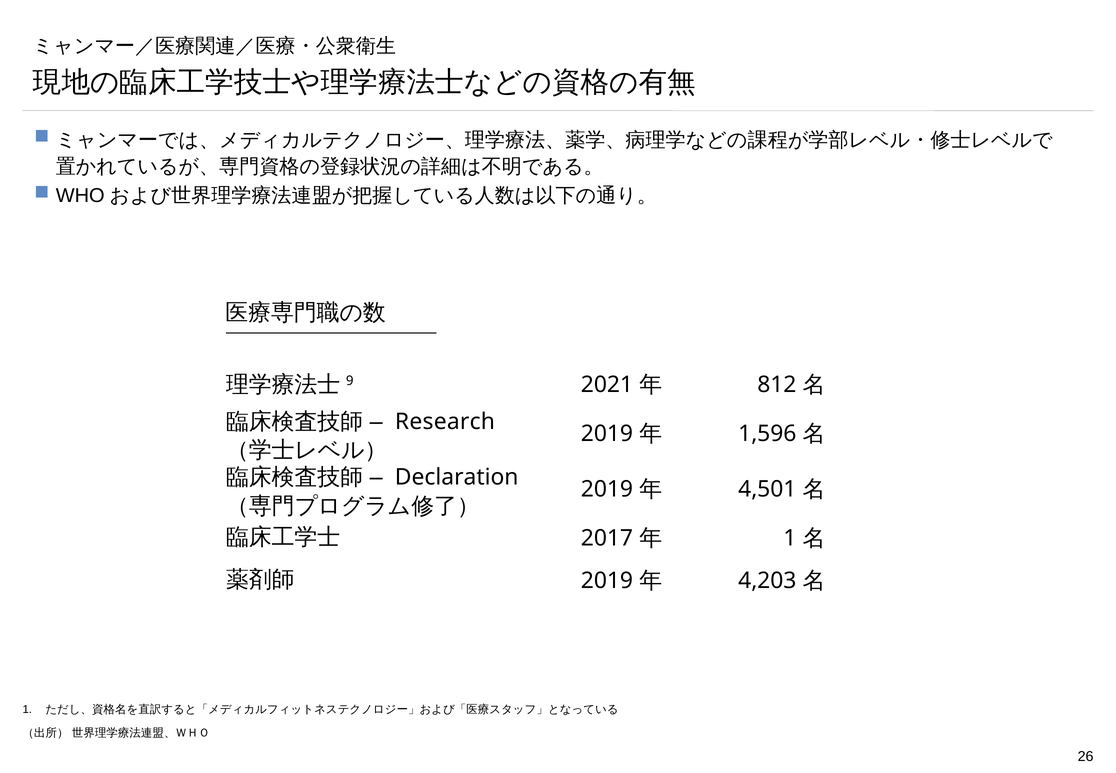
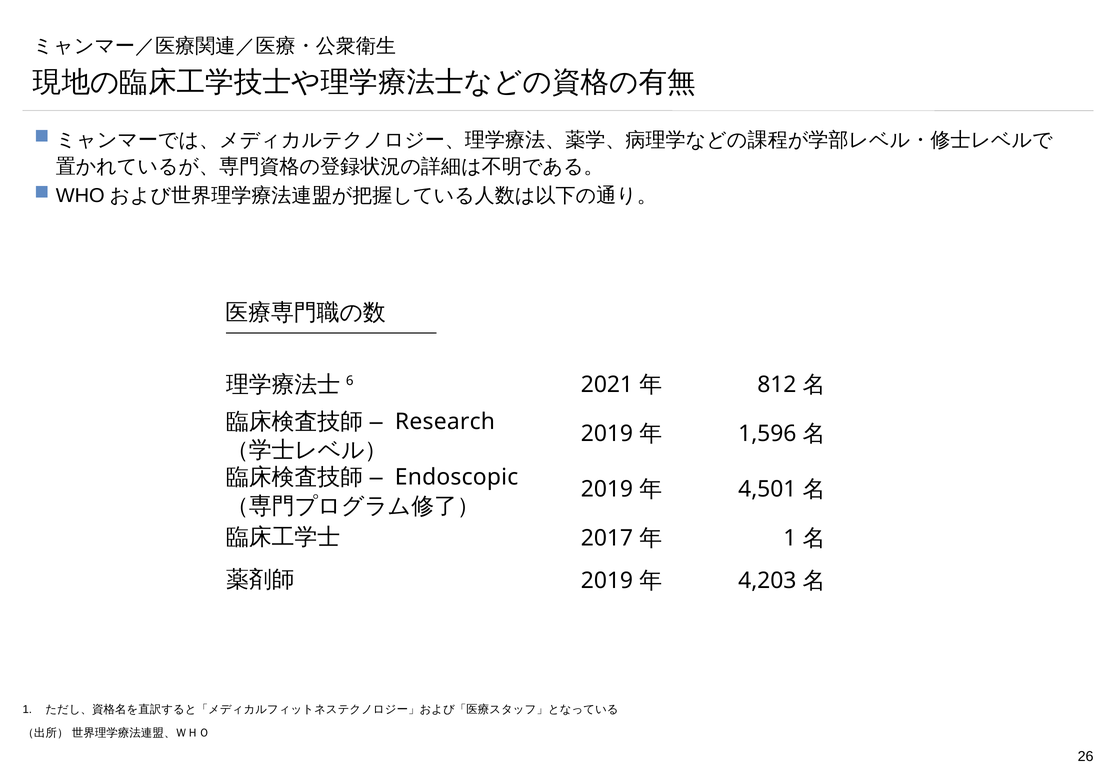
9: 9 -> 6
Declaration: Declaration -> Endoscopic
